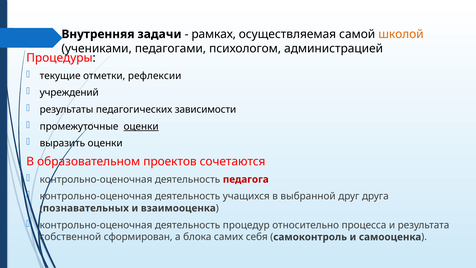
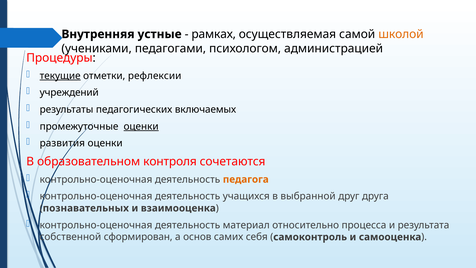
задачи: задачи -> устные
текущие underline: none -> present
зависимости: зависимости -> включаемых
выразить: выразить -> развития
проектов: проектов -> контроля
педагога colour: red -> orange
процедур: процедур -> материал
блока: блока -> основ
